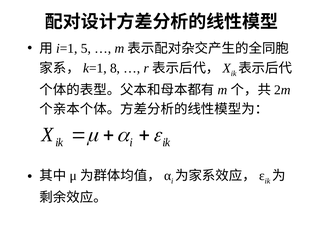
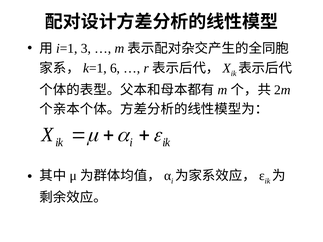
5: 5 -> 3
8: 8 -> 6
